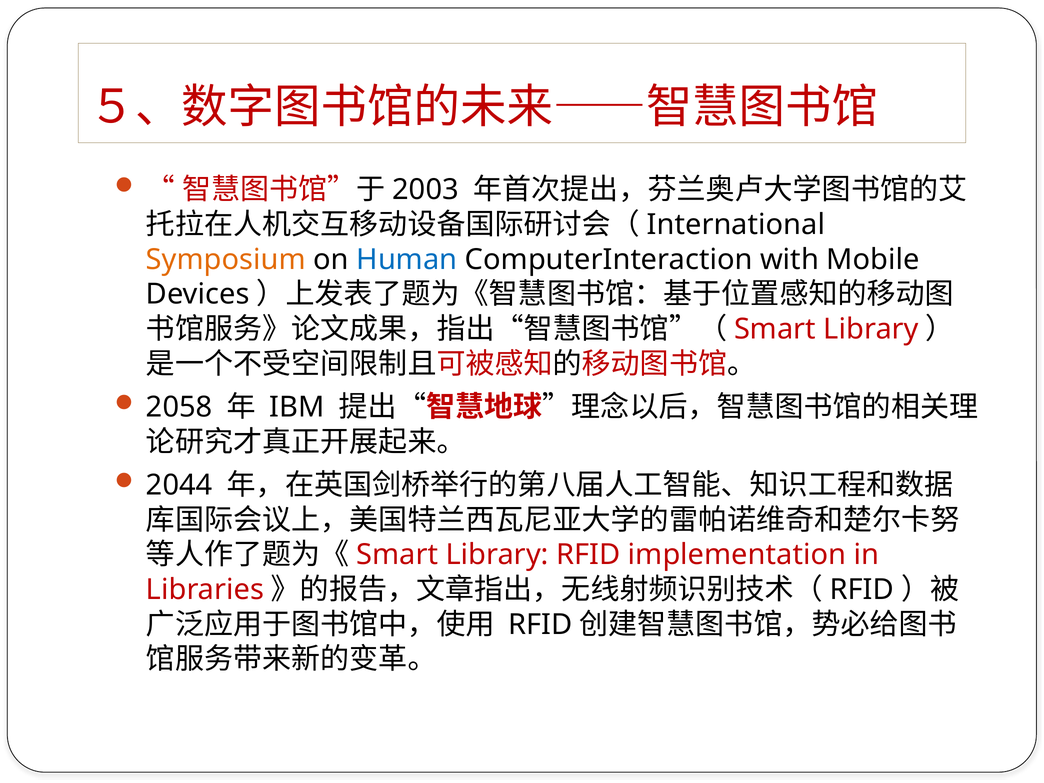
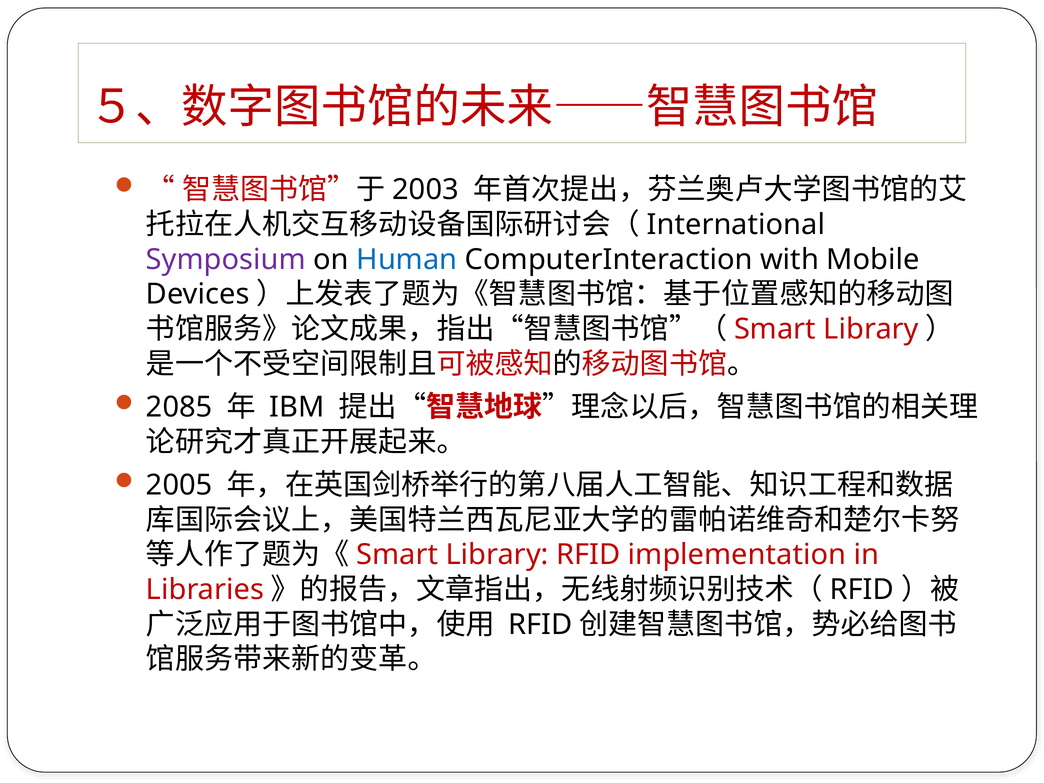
Symposium colour: orange -> purple
2058: 2058 -> 2085
2044: 2044 -> 2005
